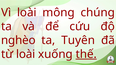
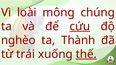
cứu underline: none -> present
Tuyên: Tuyên -> Thành
từ loài: loài -> trái
